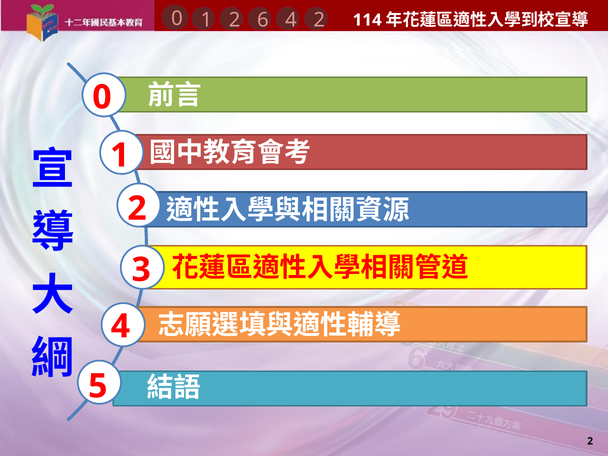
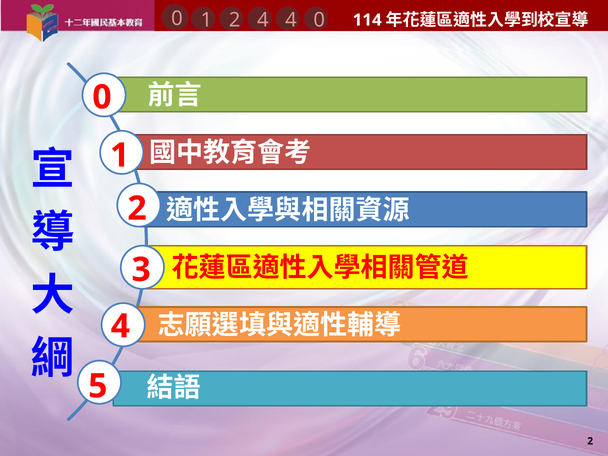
2 6: 6 -> 4
4 2: 2 -> 0
